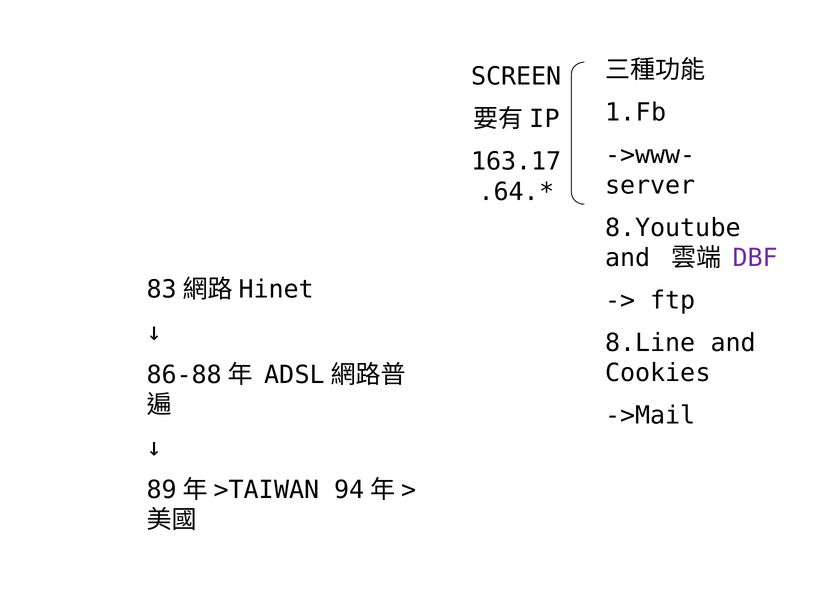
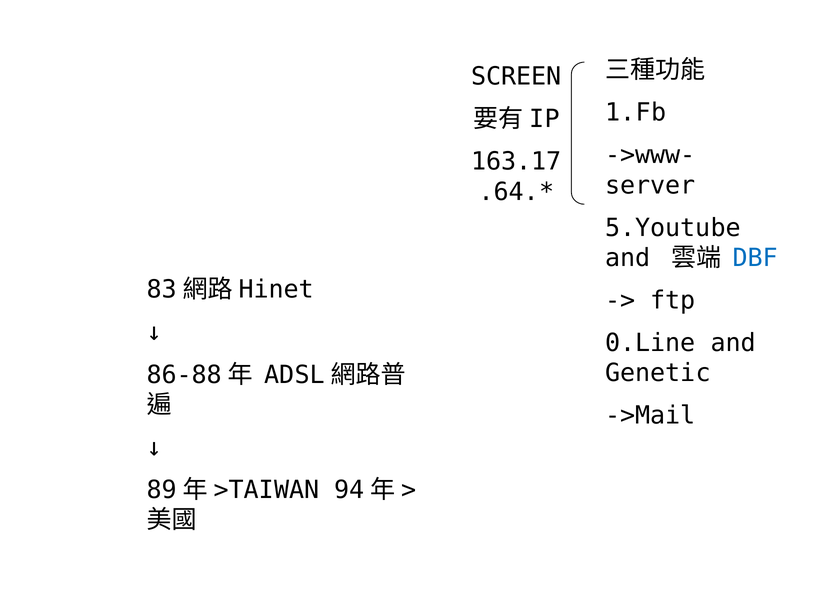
8.Youtube: 8.Youtube -> 5.Youtube
DBF colour: purple -> blue
8.Line: 8.Line -> 0.Line
Cookies: Cookies -> Genetic
